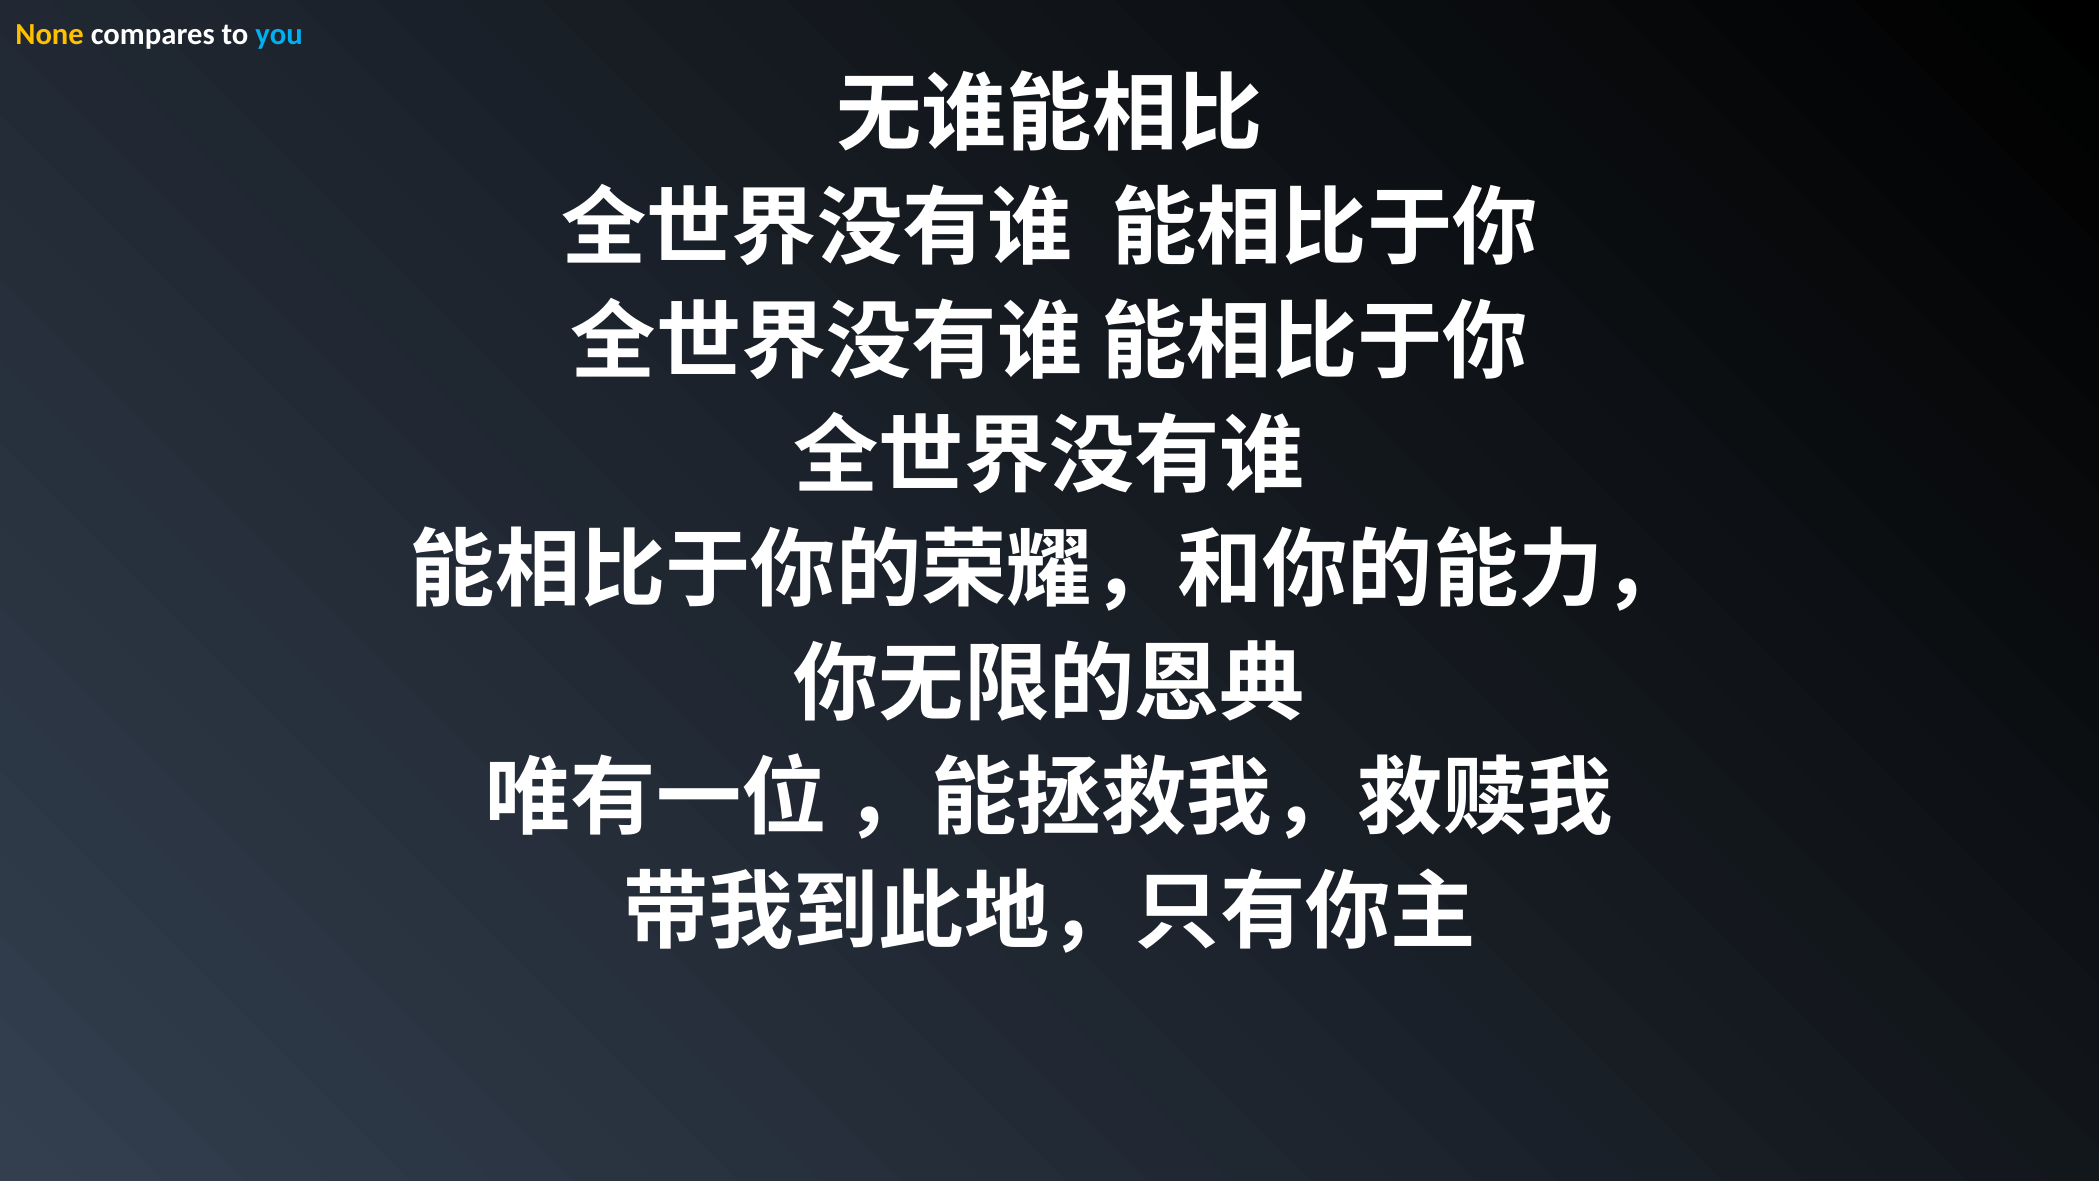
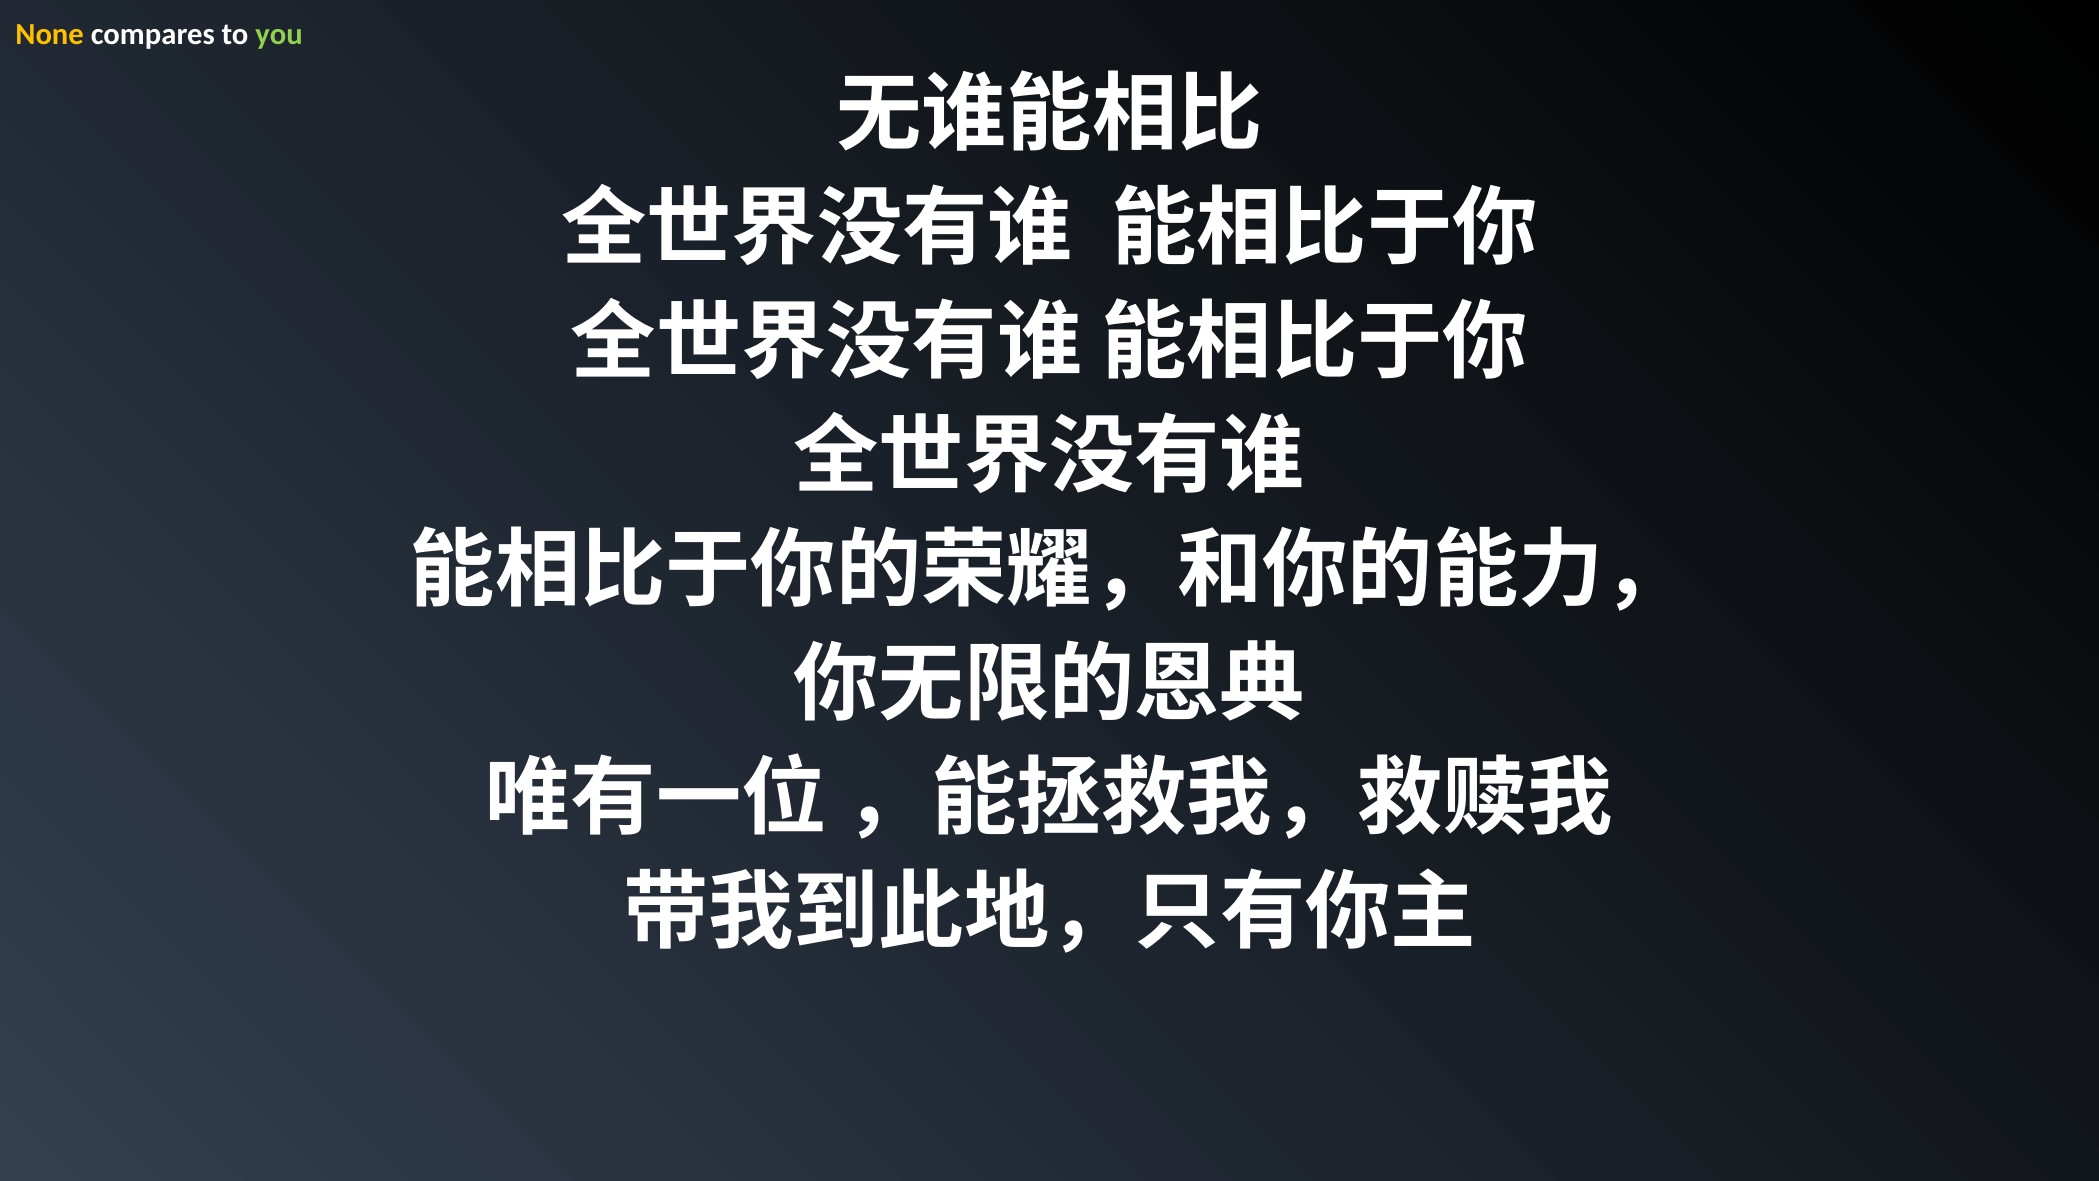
you colour: light blue -> light green
